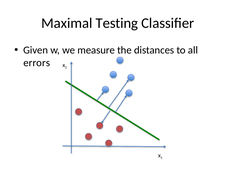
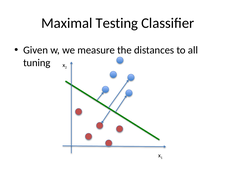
errors: errors -> tuning
